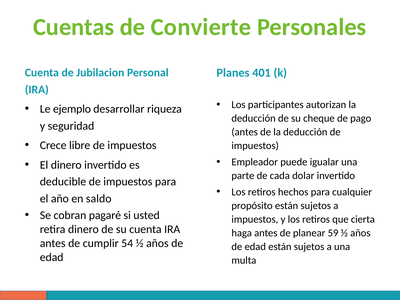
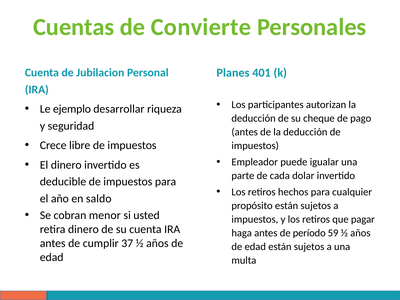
pagaré: pagaré -> menor
cierta: cierta -> pagar
planear: planear -> período
54: 54 -> 37
